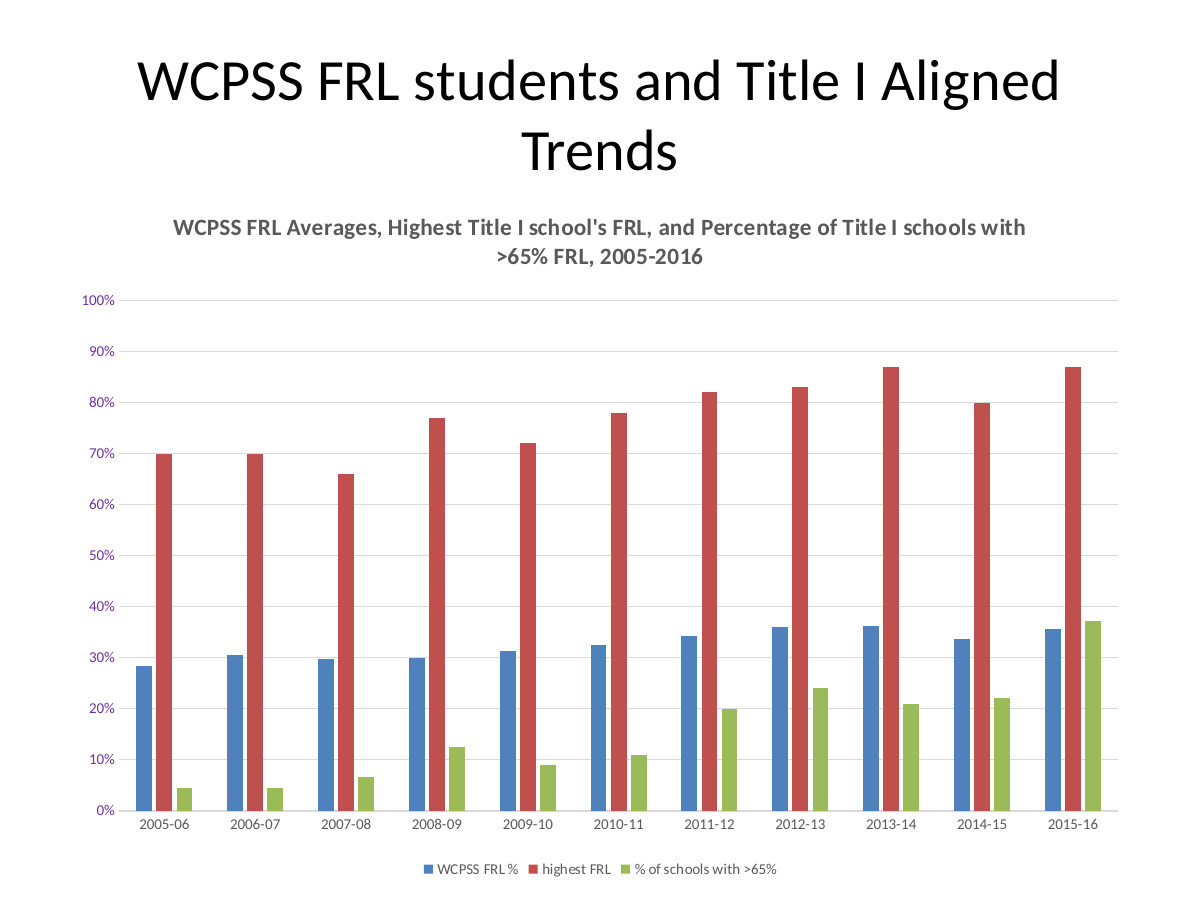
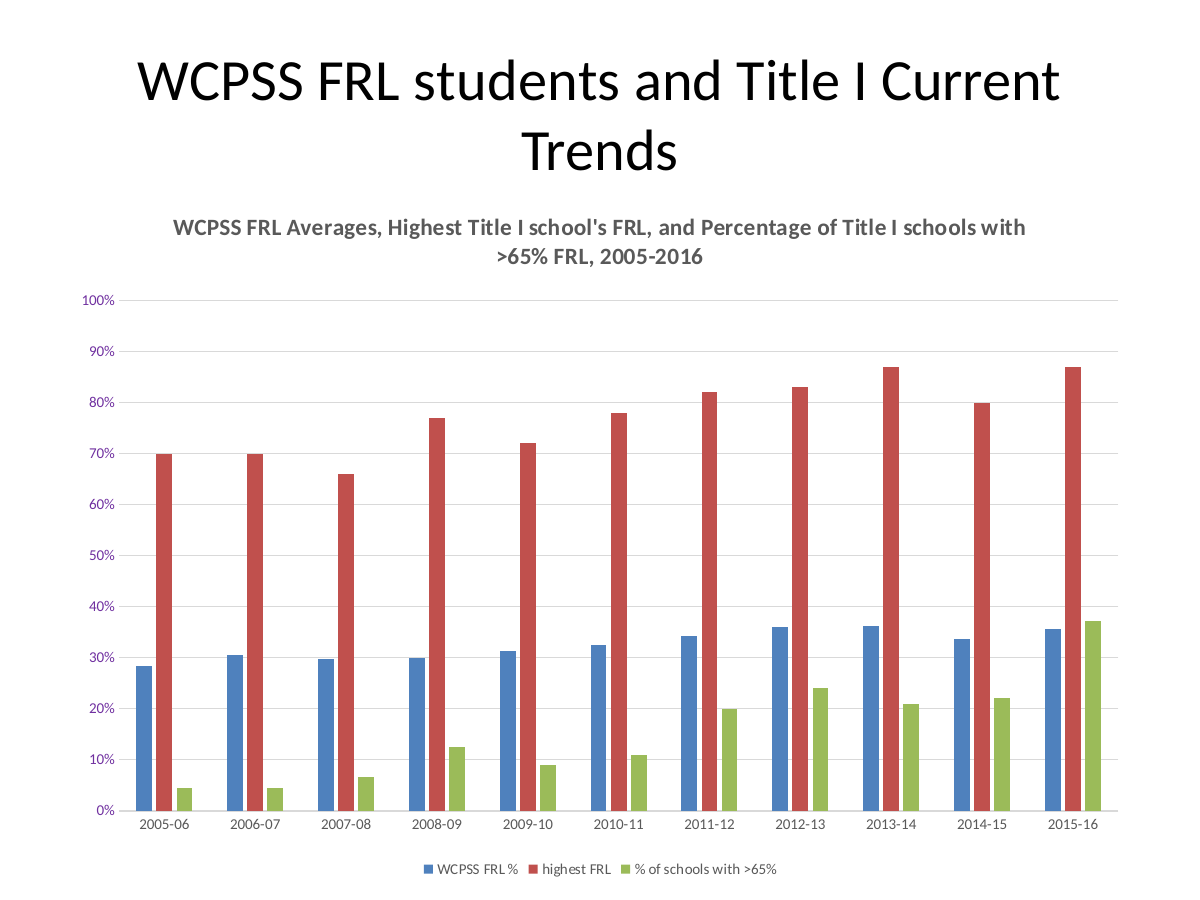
Aligned: Aligned -> Current
